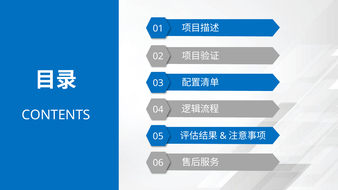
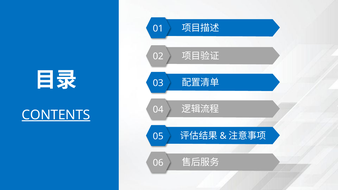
CONTENTS underline: none -> present
